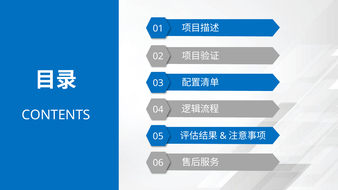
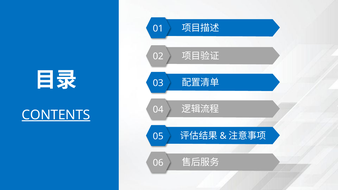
CONTENTS underline: none -> present
